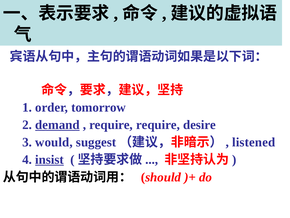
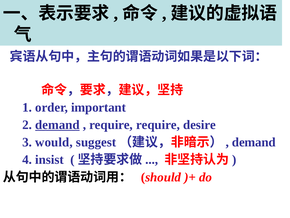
tomorrow: tomorrow -> important
listened at (254, 142): listened -> demand
insist underline: present -> none
